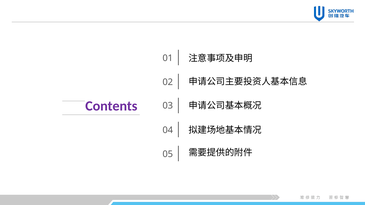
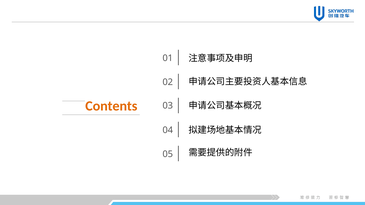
Contents colour: purple -> orange
